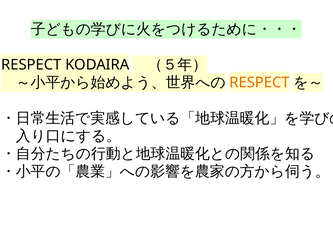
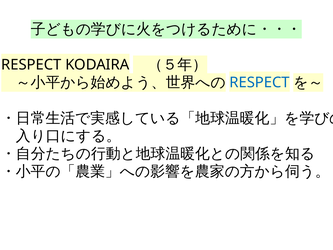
RESPECT at (260, 82) colour: orange -> blue
